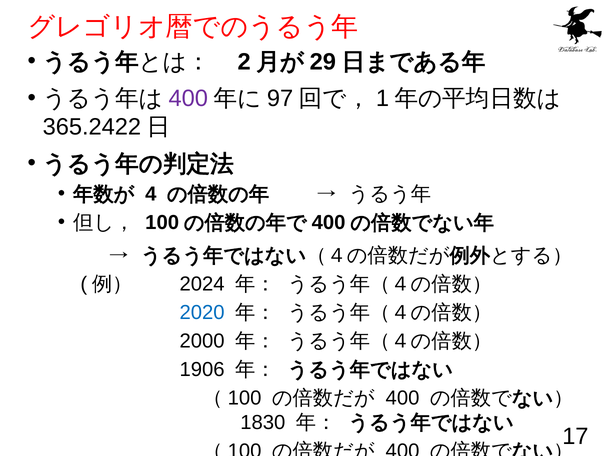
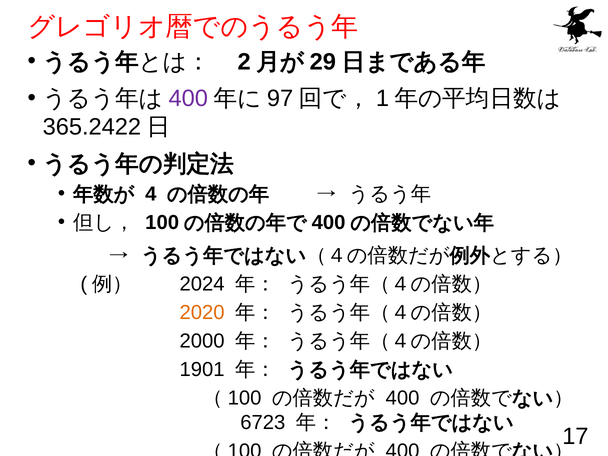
2020 colour: blue -> orange
1906: 1906 -> 1901
1830: 1830 -> 6723
